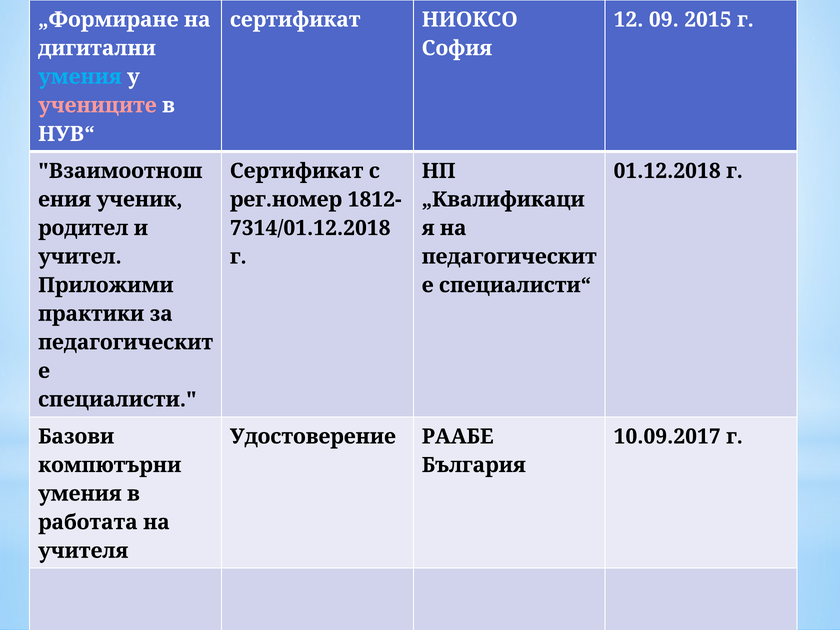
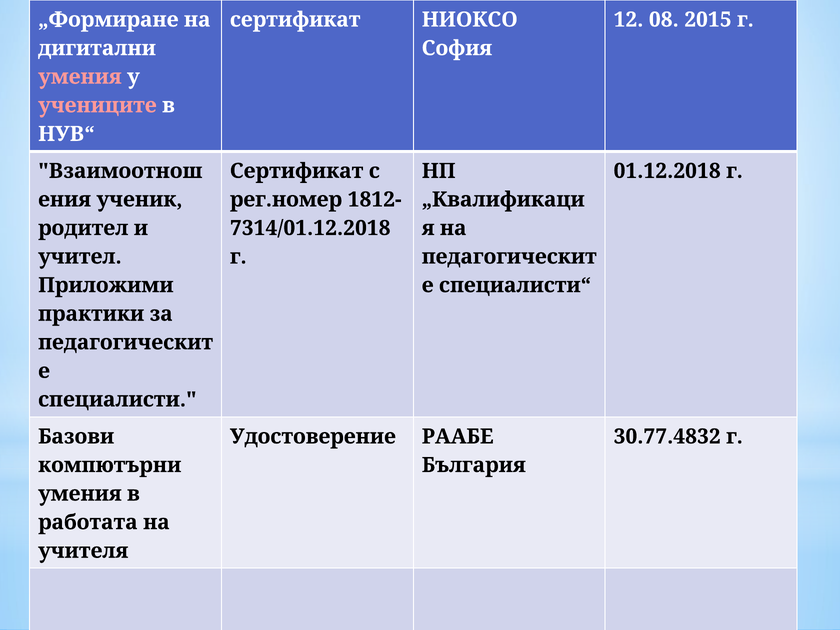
09: 09 -> 08
умения at (80, 77) colour: light blue -> pink
10.09.2017: 10.09.2017 -> 30.77.4832
